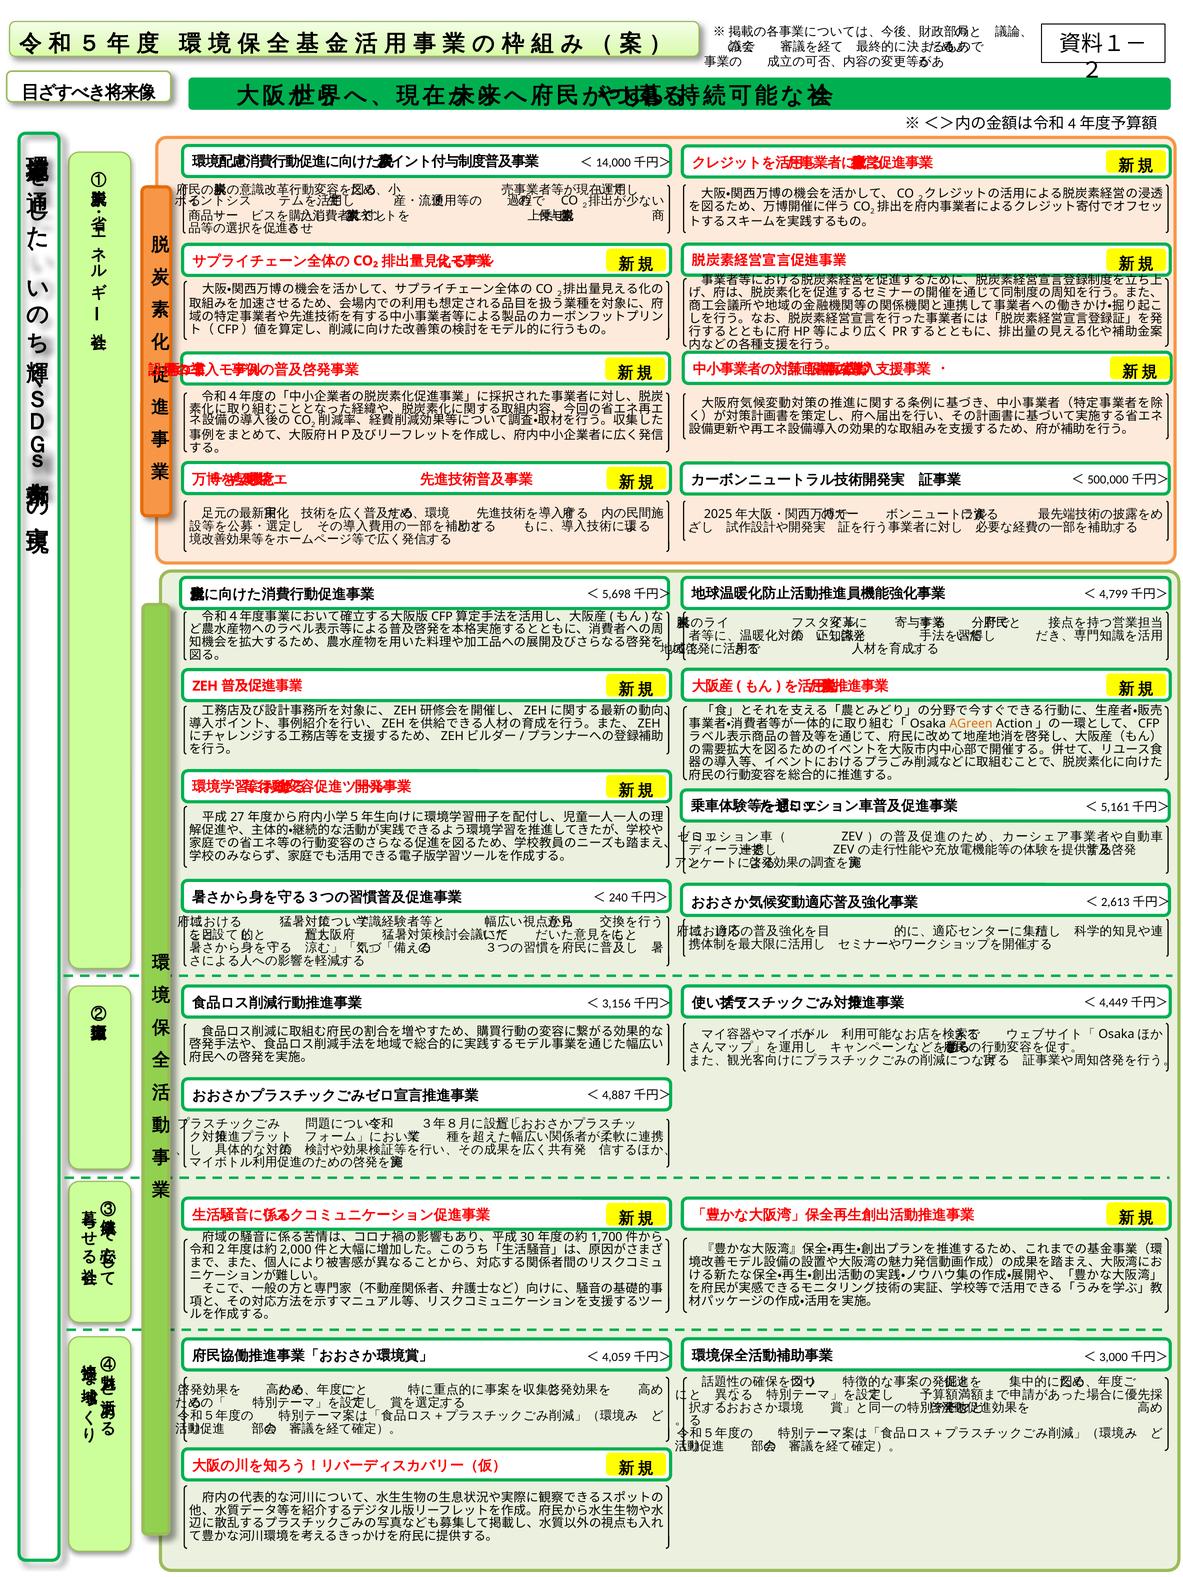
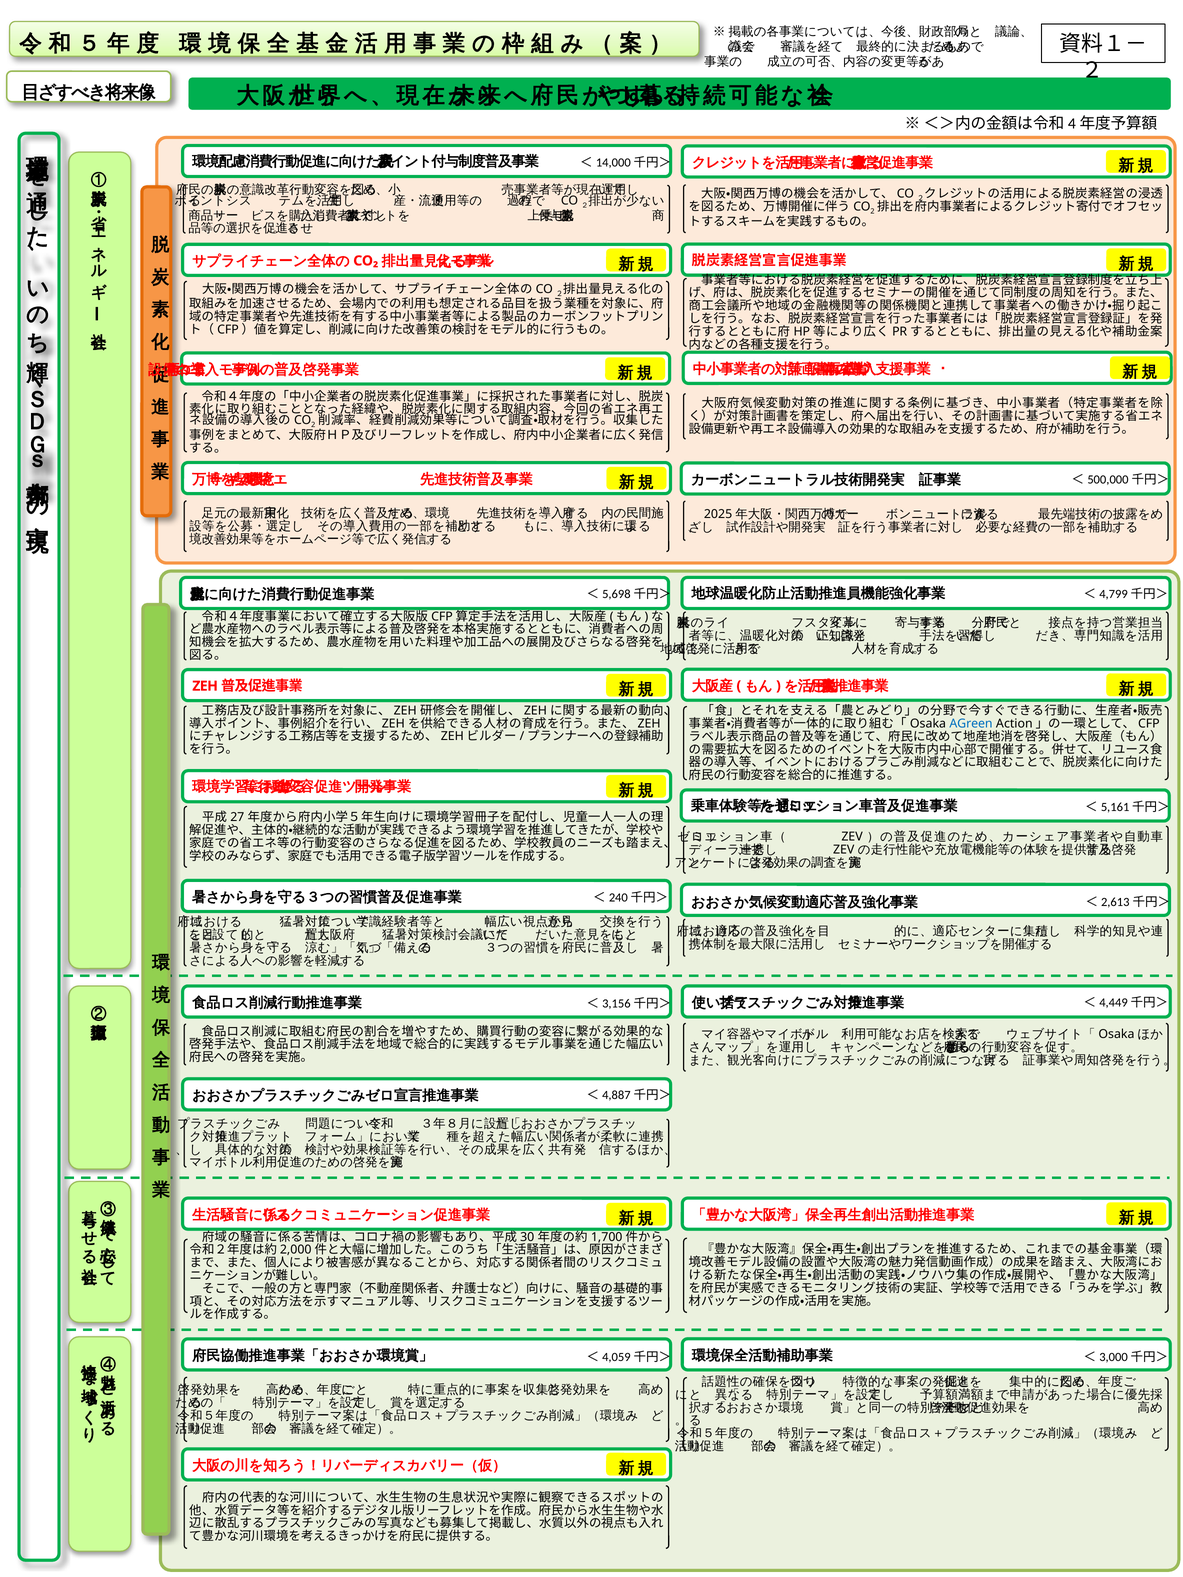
AGreen colour: orange -> blue
